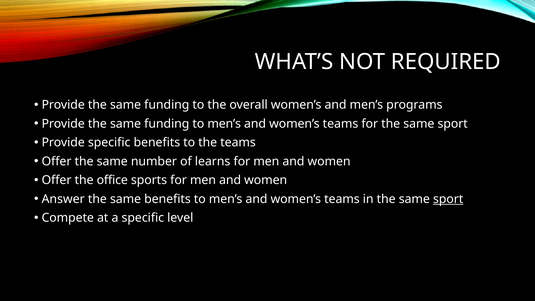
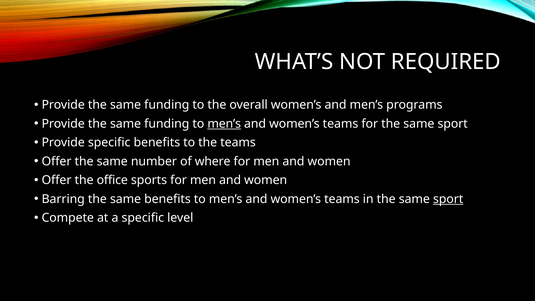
men’s at (224, 124) underline: none -> present
learns: learns -> where
Answer: Answer -> Barring
